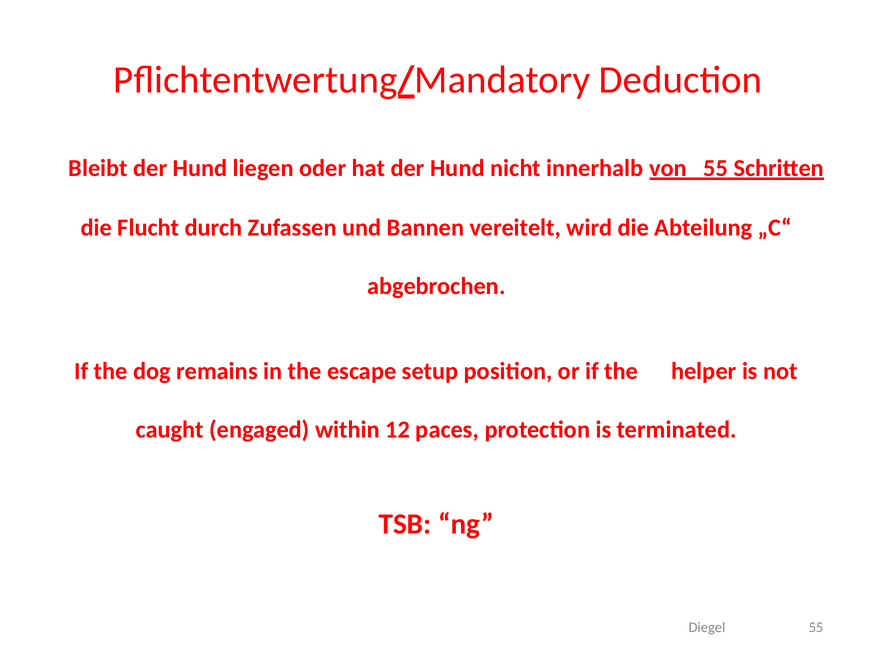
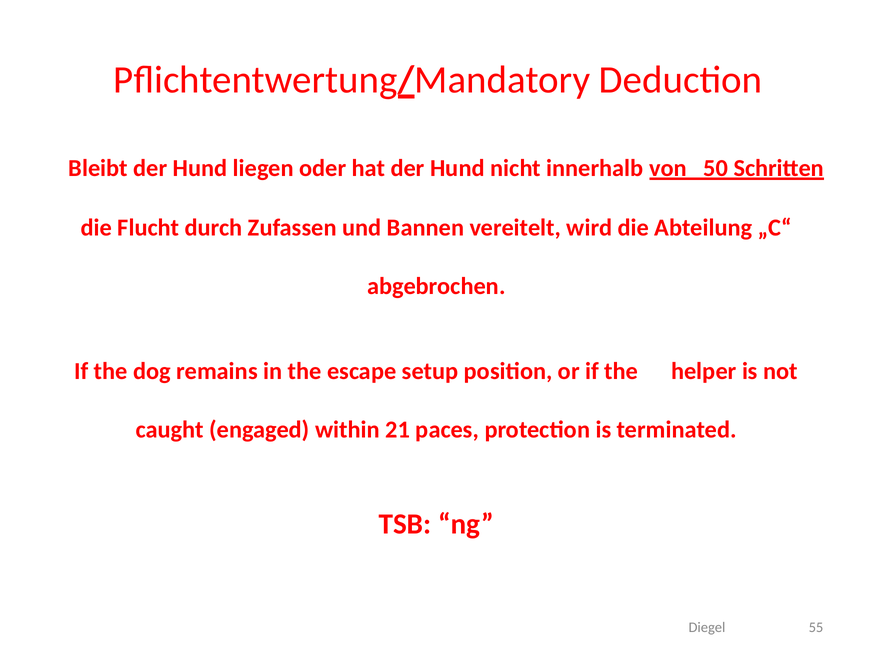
von 55: 55 -> 50
12: 12 -> 21
